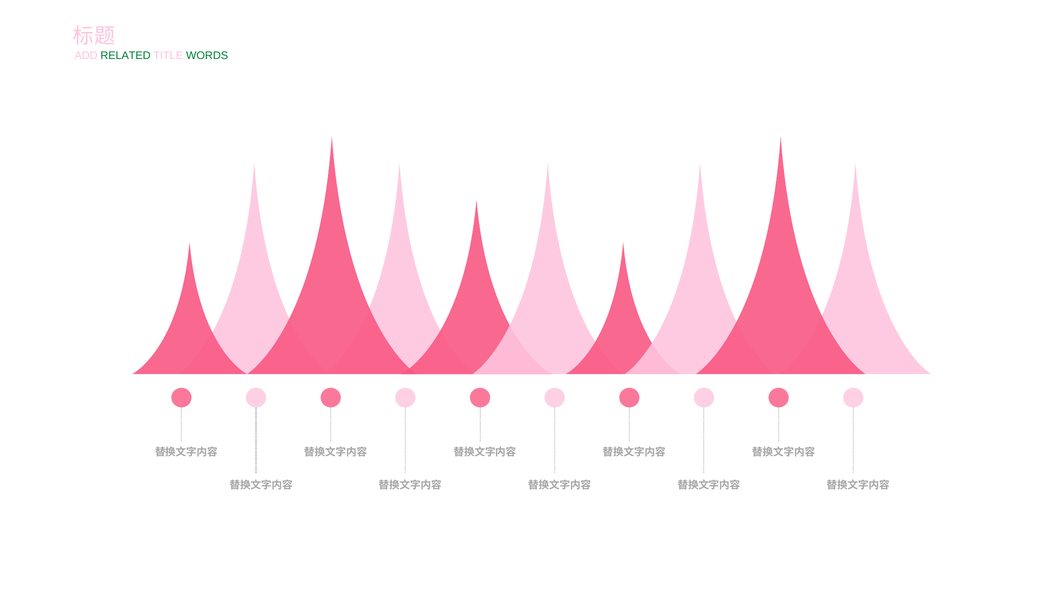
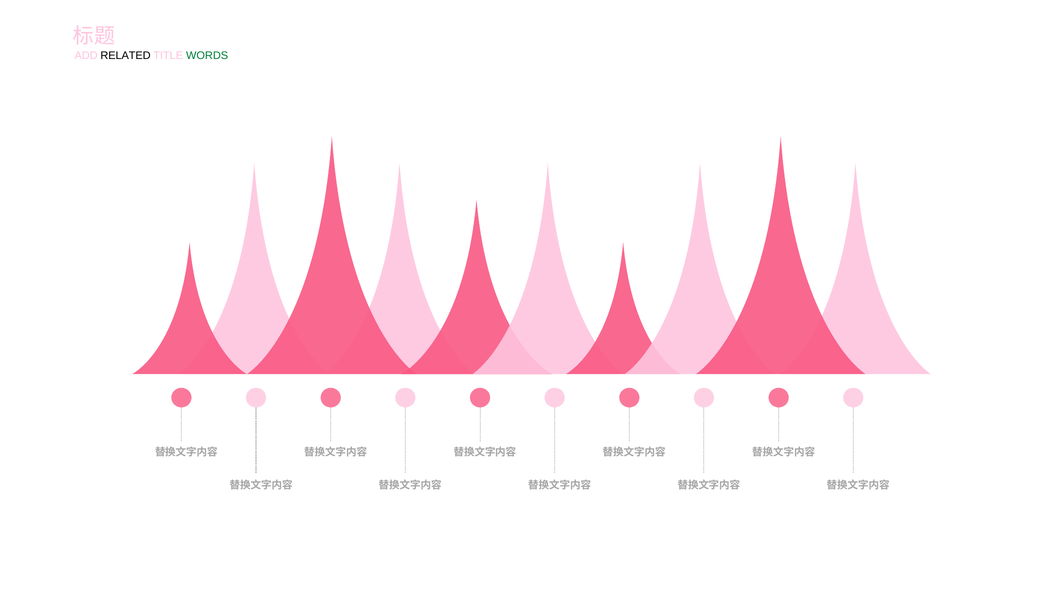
RELATED colour: green -> black
